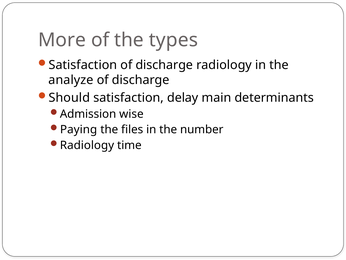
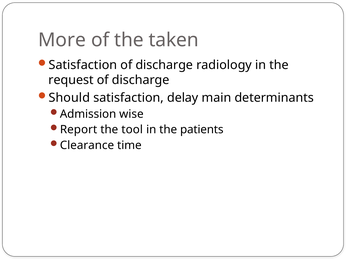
types: types -> taken
analyze: analyze -> request
Paying: Paying -> Report
files: files -> tool
number: number -> patients
Radiology at (87, 145): Radiology -> Clearance
